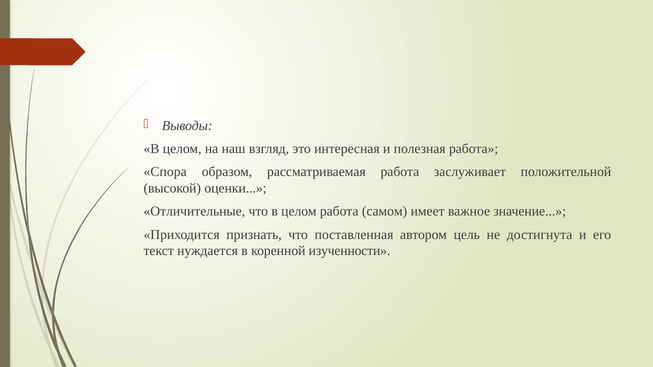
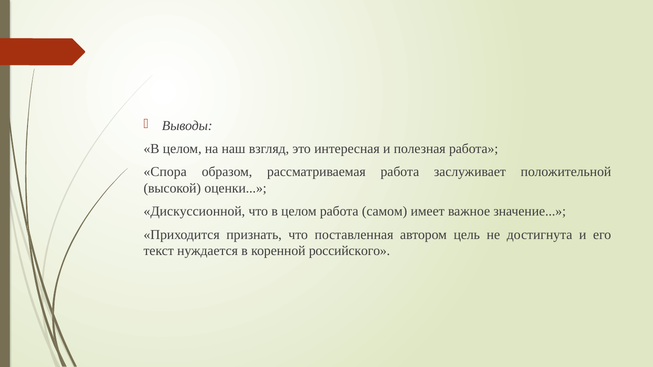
Отличительные: Отличительные -> Дискуссионной
изученности: изученности -> российского
